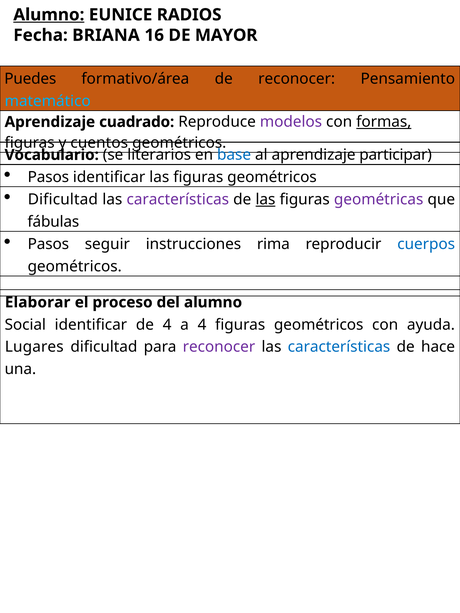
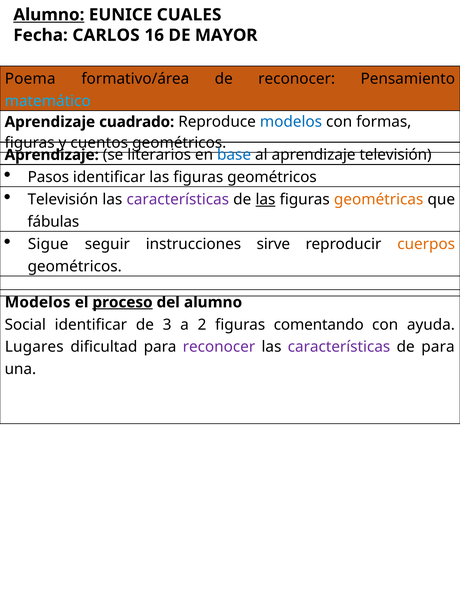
RADIOS: RADIOS -> CUALES
BRIANA: BRIANA -> CARLOS
Puedes: Puedes -> Poema
modelos at (291, 122) colour: purple -> blue
formas underline: present -> none
Vocabulario at (52, 155): Vocabulario -> Aprendizaje
aprendizaje participar: participar -> televisión
Dificultad at (63, 200): Dificultad -> Televisión
geométricas colour: purple -> orange
Pasos at (48, 244): Pasos -> Sigue
rima: rima -> sirve
cuerpos colour: blue -> orange
Elaborar at (38, 303): Elaborar -> Modelos
proceso underline: none -> present
de 4: 4 -> 3
a 4: 4 -> 2
geométricos at (319, 325): geométricos -> comentando
características at (339, 347) colour: blue -> purple
de hace: hace -> para
